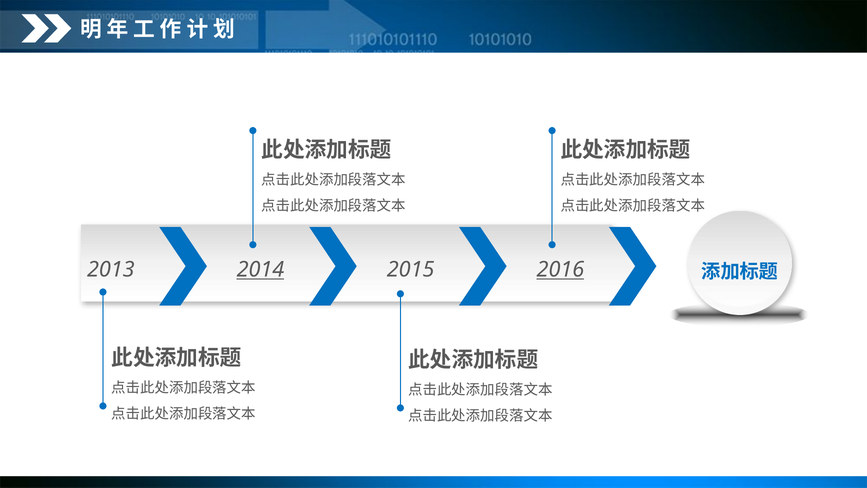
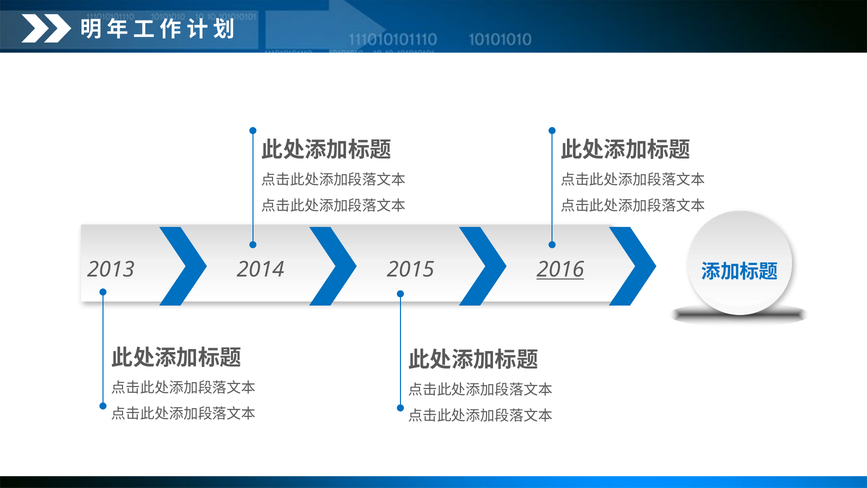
2014 underline: present -> none
